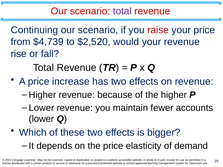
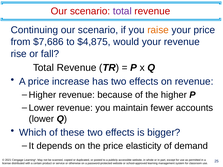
raise colour: red -> orange
$4,739: $4,739 -> $7,686
$2,520: $2,520 -> $4,875
